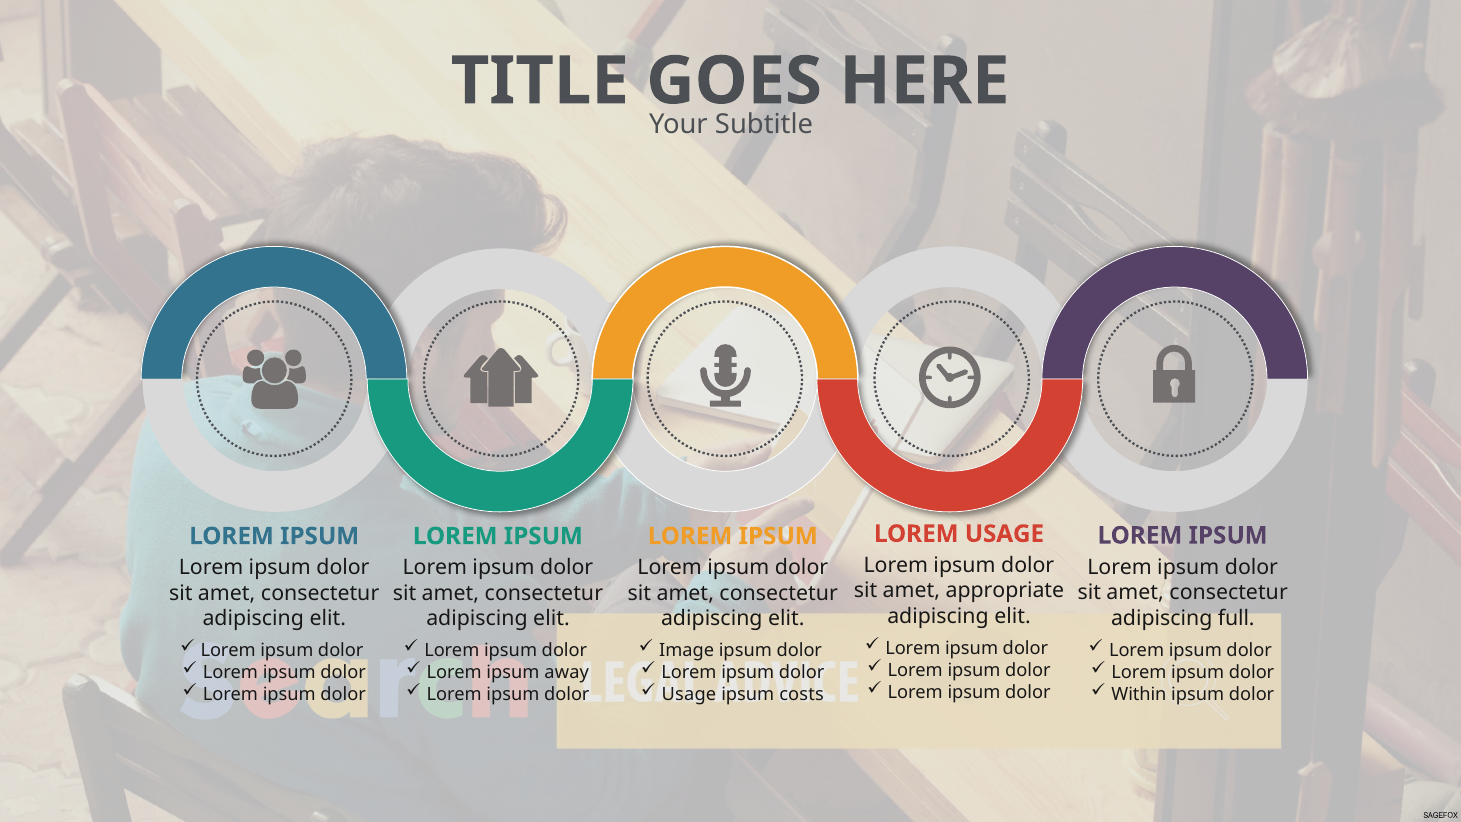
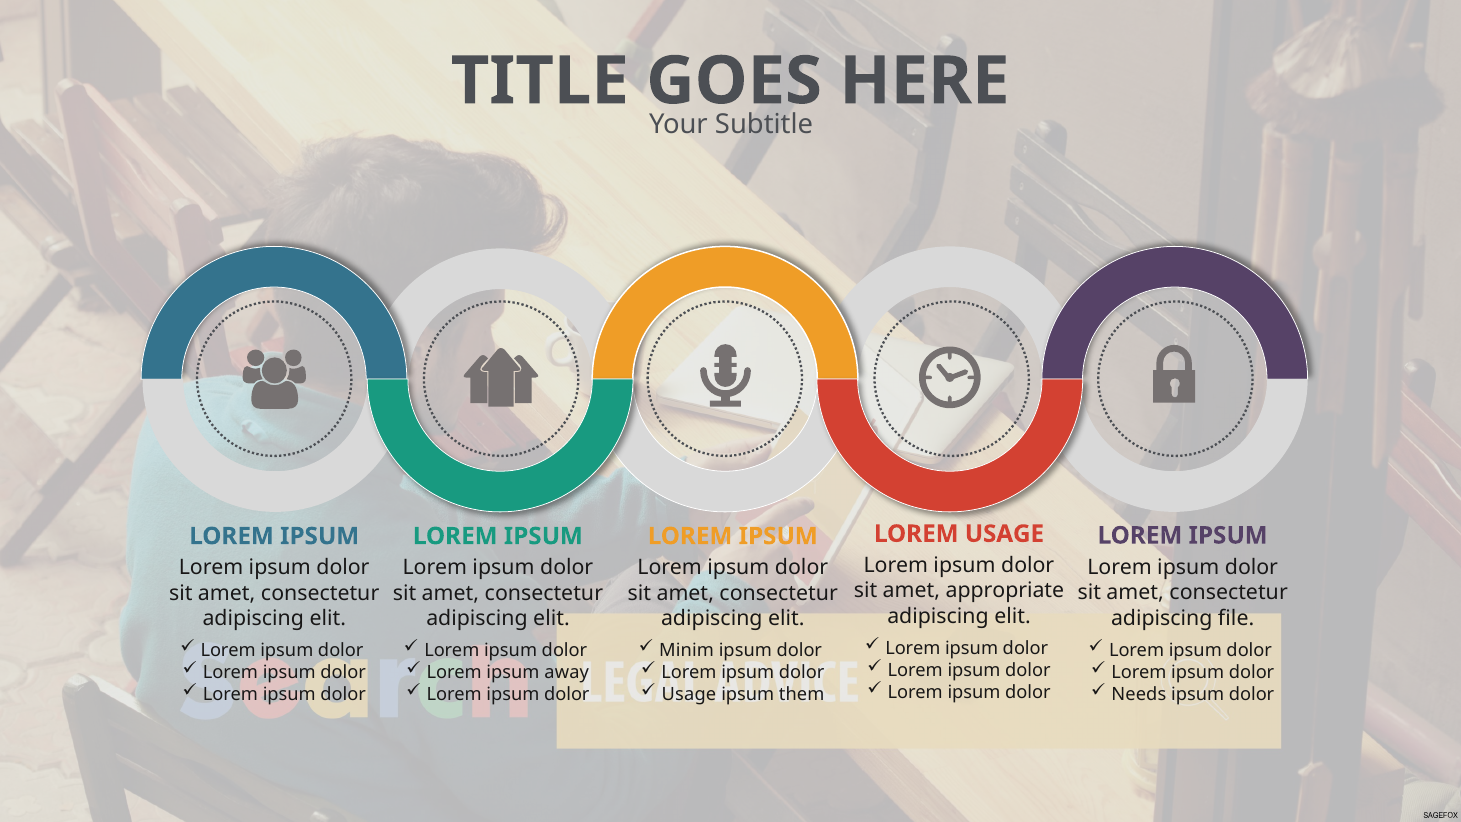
full: full -> file
Image: Image -> Minim
Within: Within -> Needs
costs: costs -> them
